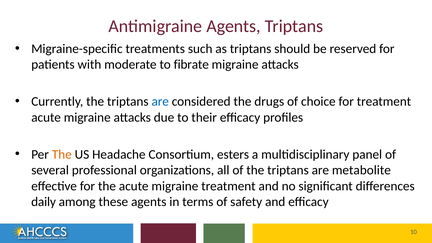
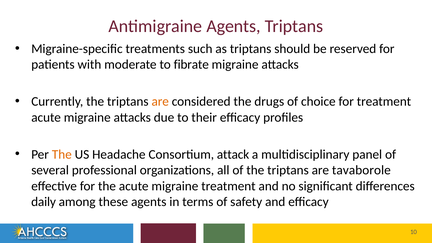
are at (160, 102) colour: blue -> orange
esters: esters -> attack
metabolite: metabolite -> tavaborole
